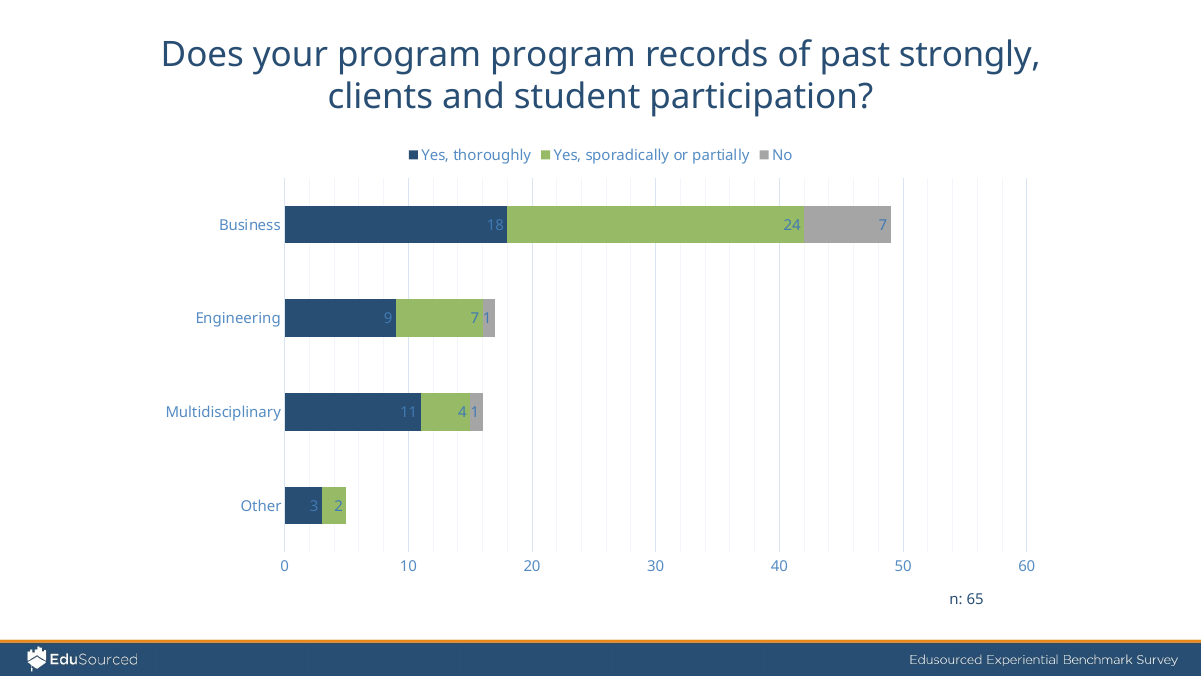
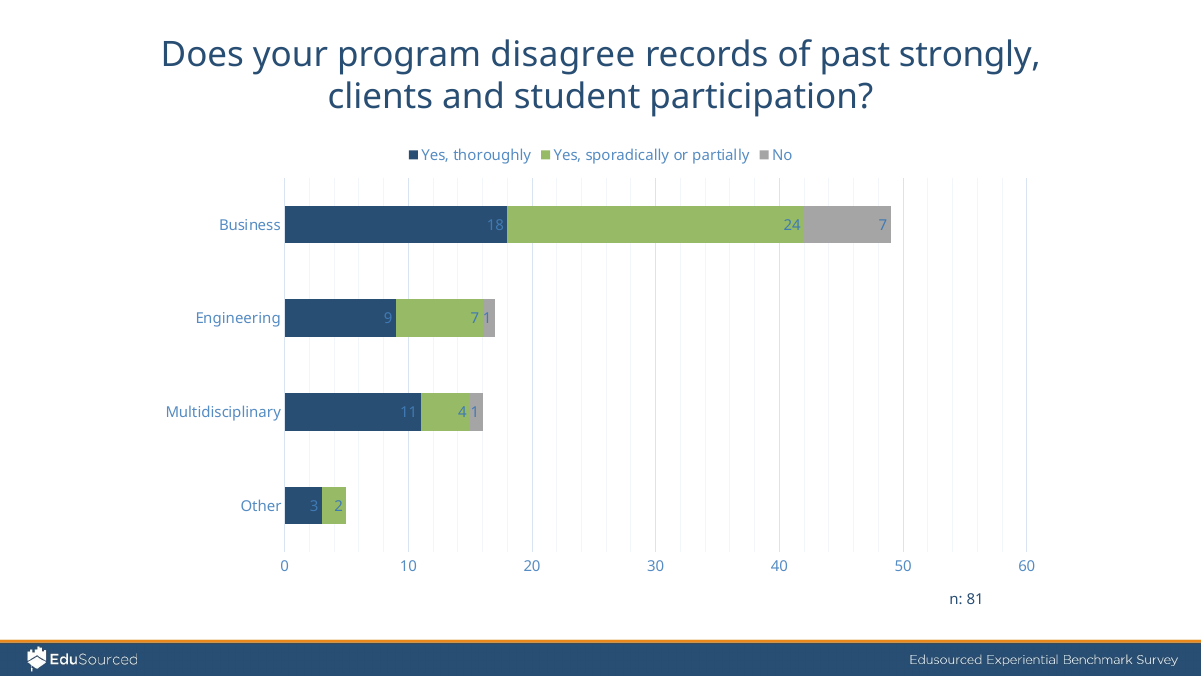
program program: program -> disagree
65: 65 -> 81
